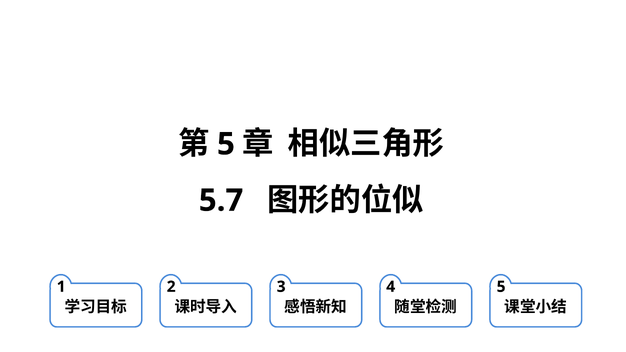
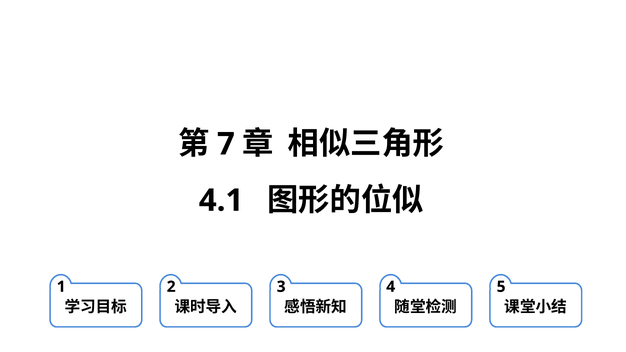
5 at (226, 144): 5 -> 7
5.7: 5.7 -> 4.1
